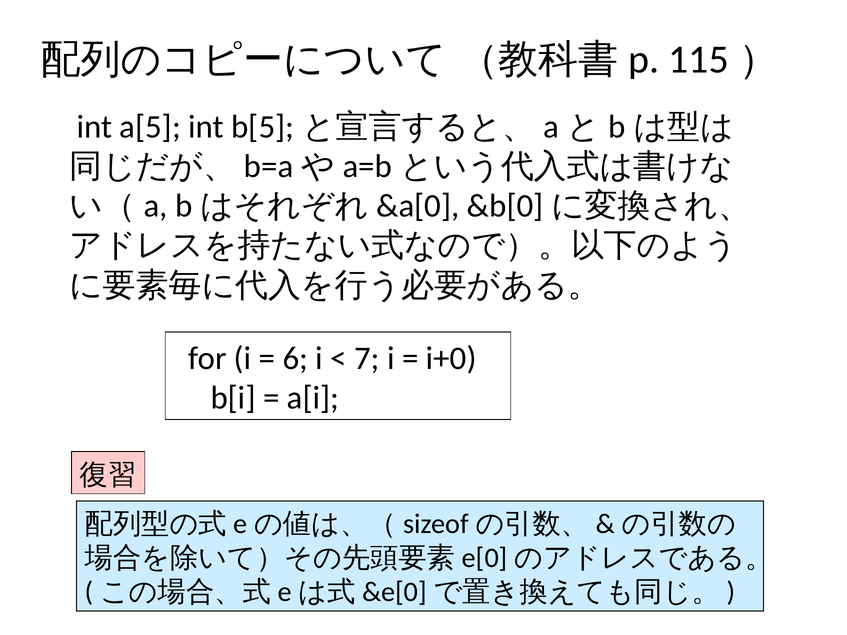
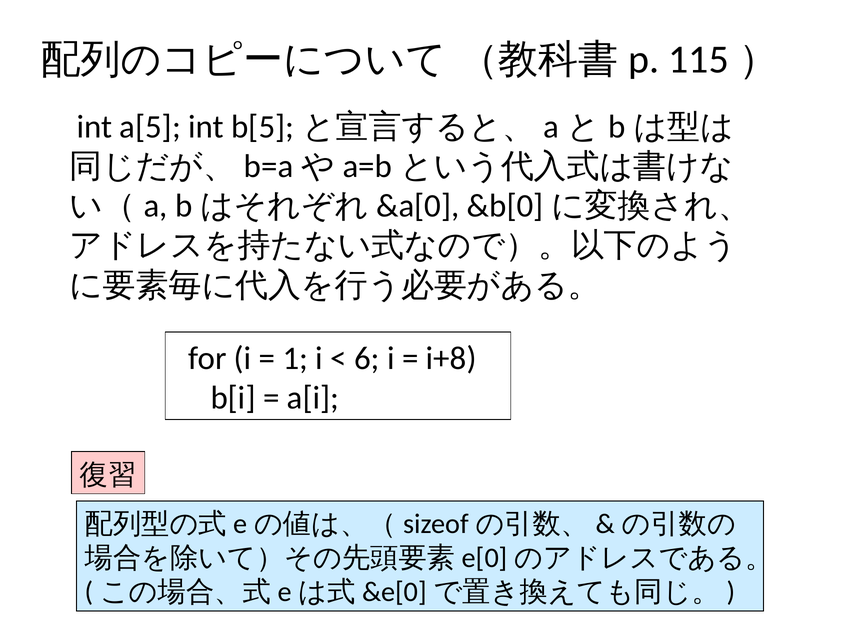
6: 6 -> 1
7: 7 -> 6
i+0: i+0 -> i+8
